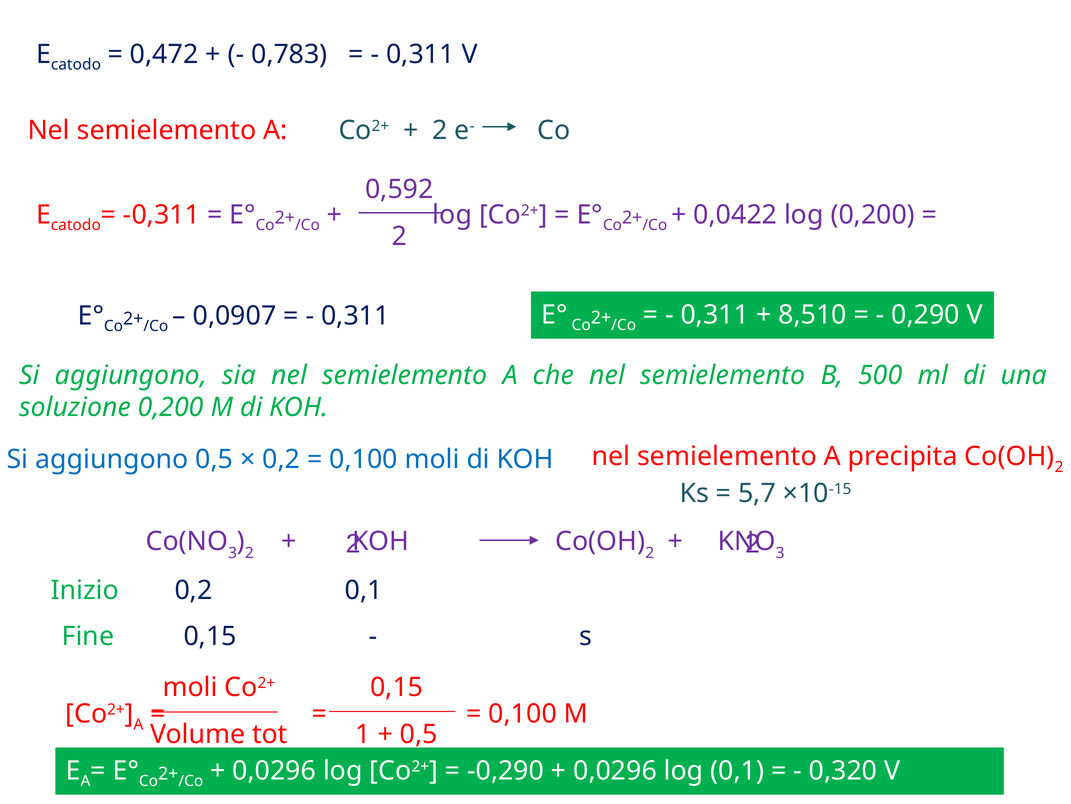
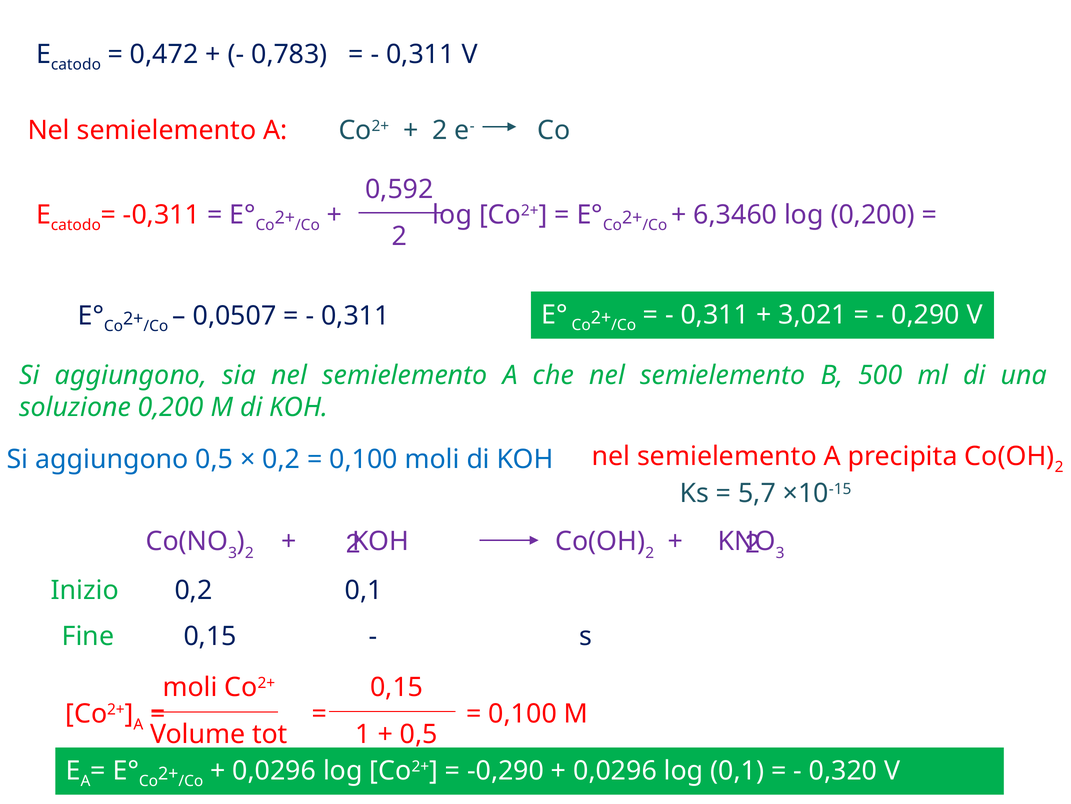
0,0422: 0,0422 -> 6,3460
0,0907: 0,0907 -> 0,0507
8,510: 8,510 -> 3,021
